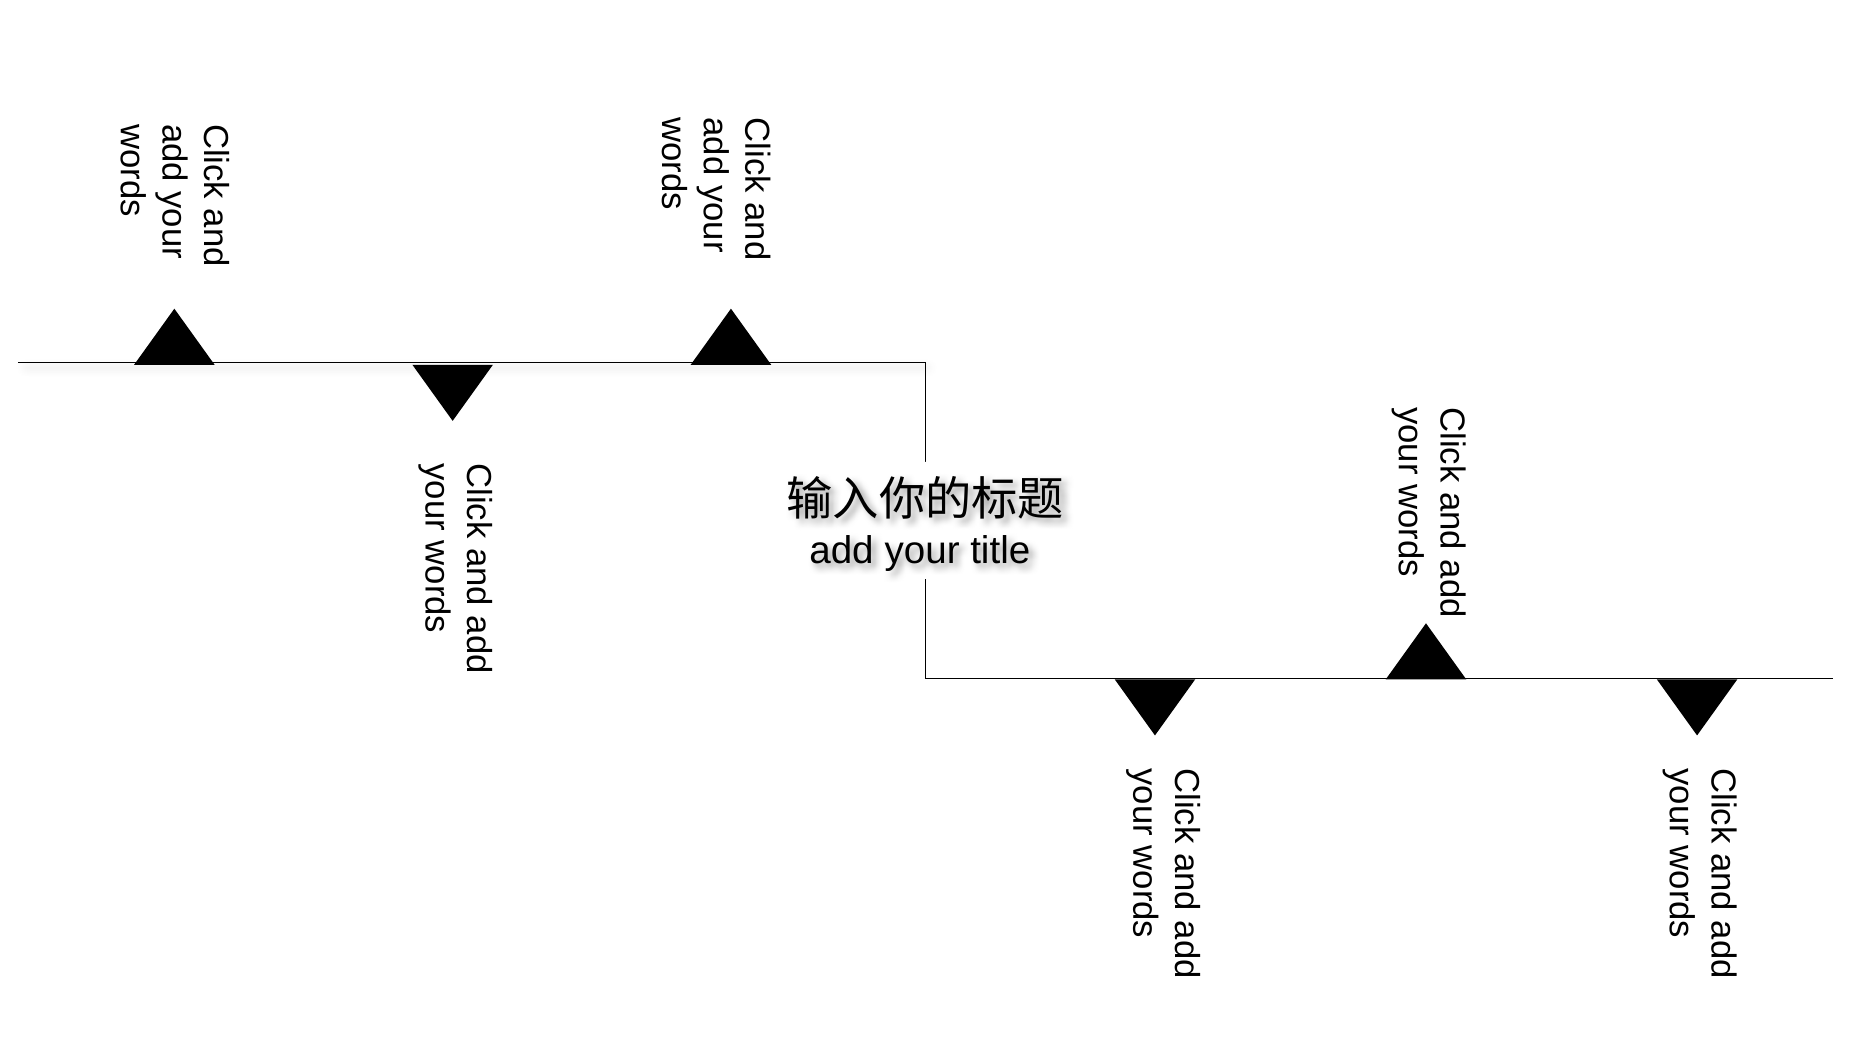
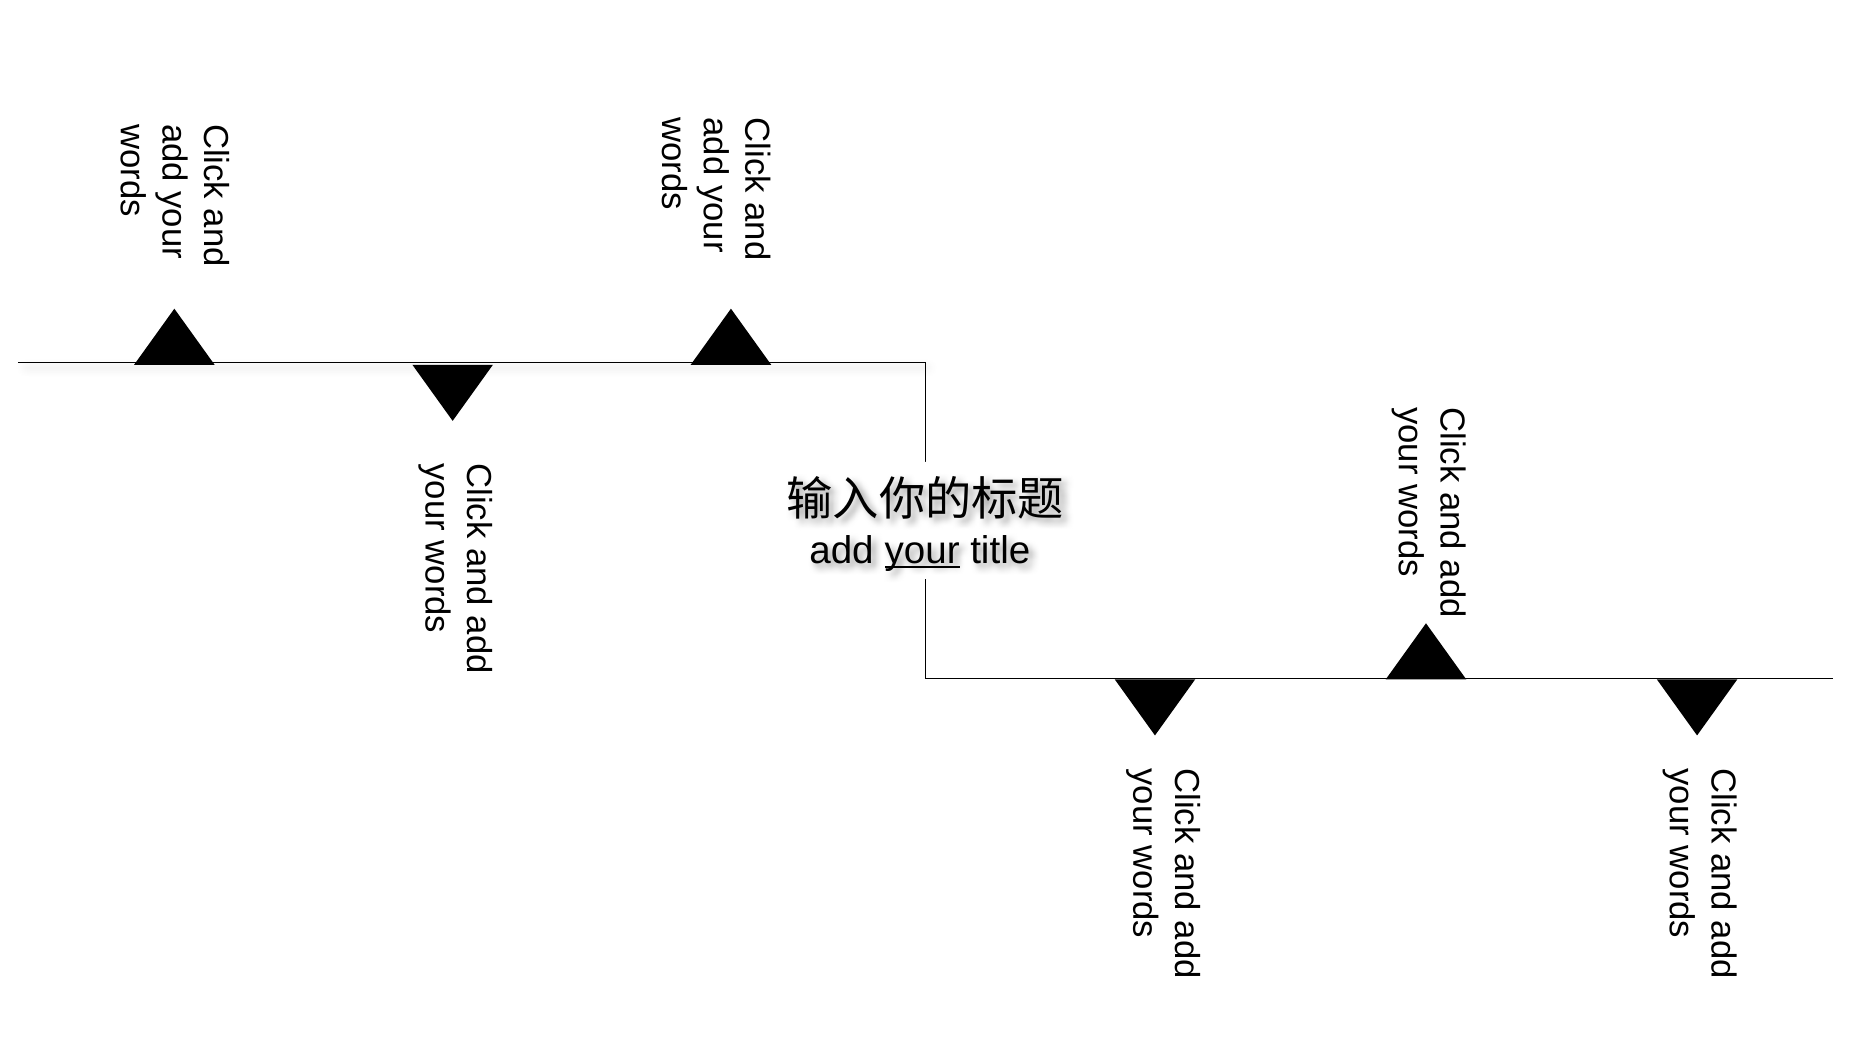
your underline: none -> present
